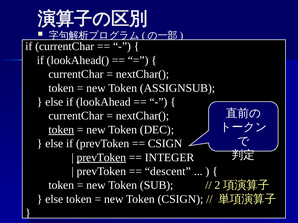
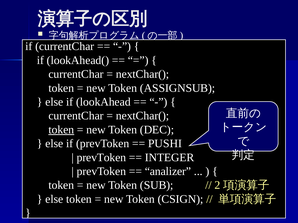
CSIGN at (165, 144): CSIGN -> PUSHI
prevToken at (101, 158) underline: present -> none
descent: descent -> analizer
